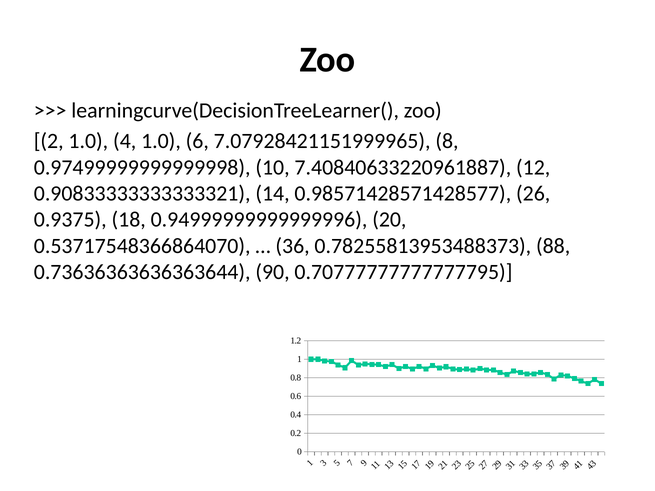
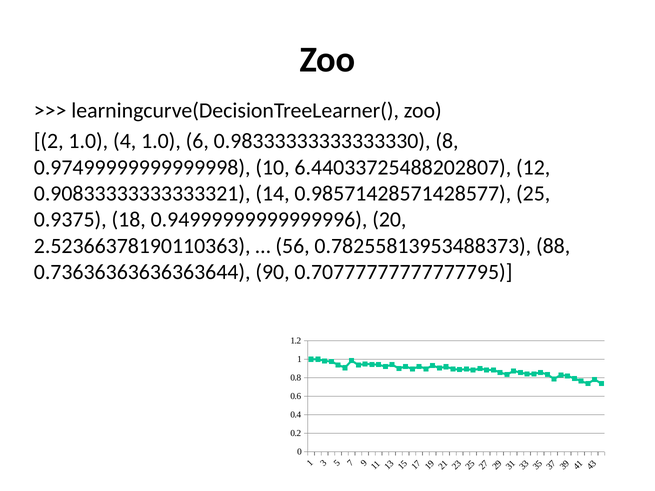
7.07928421151999965: 7.07928421151999965 -> 0.98333333333333330
7.40840633220961887: 7.40840633220961887 -> 6.44033725488202807
26: 26 -> 25
0.53717548366864070: 0.53717548366864070 -> 2.52366378190110363
36: 36 -> 56
